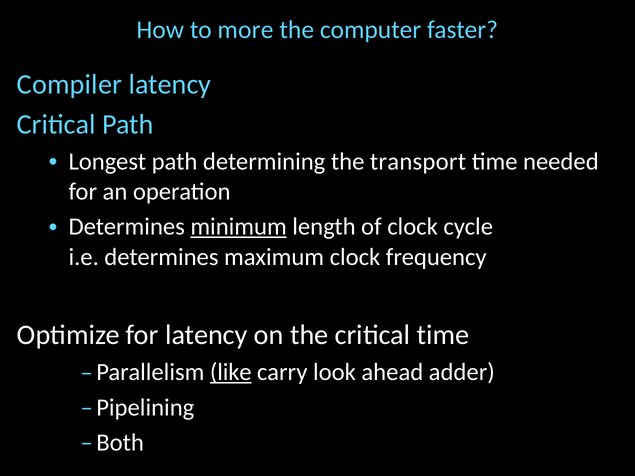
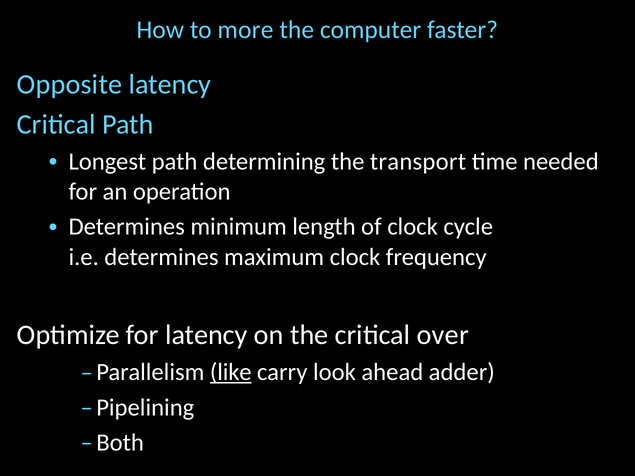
Compiler: Compiler -> Opposite
minimum underline: present -> none
critical time: time -> over
